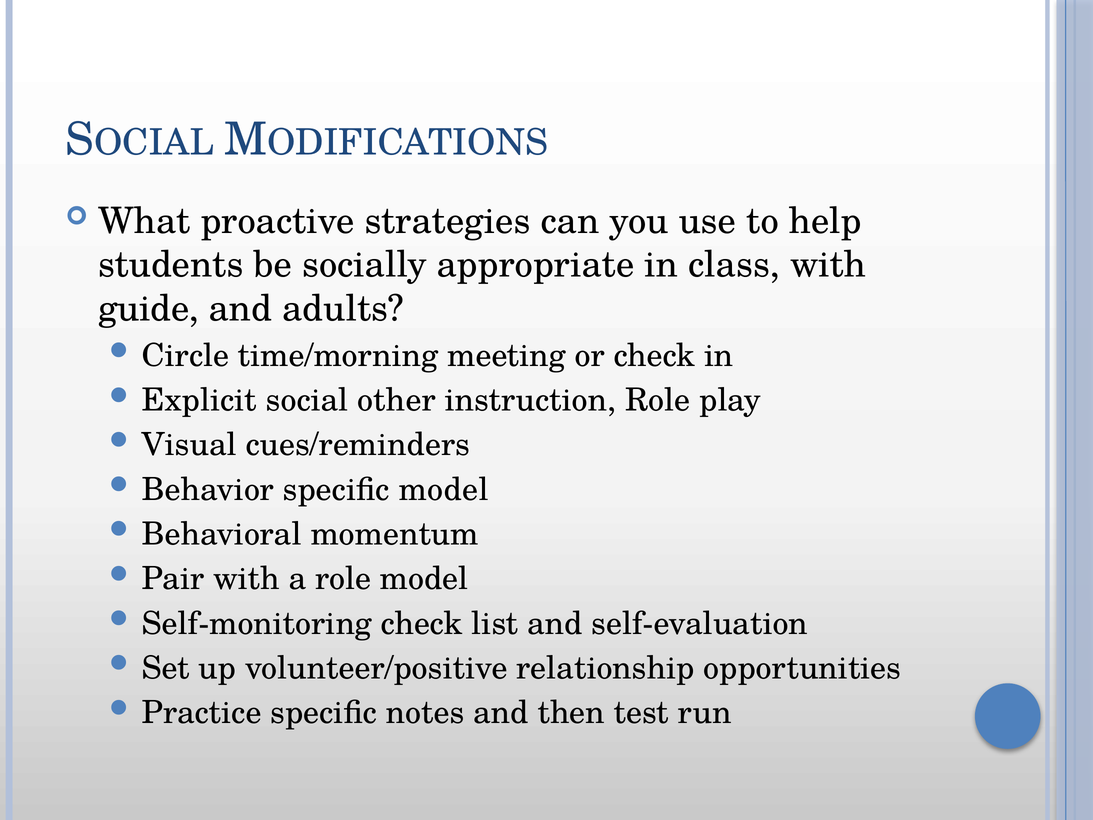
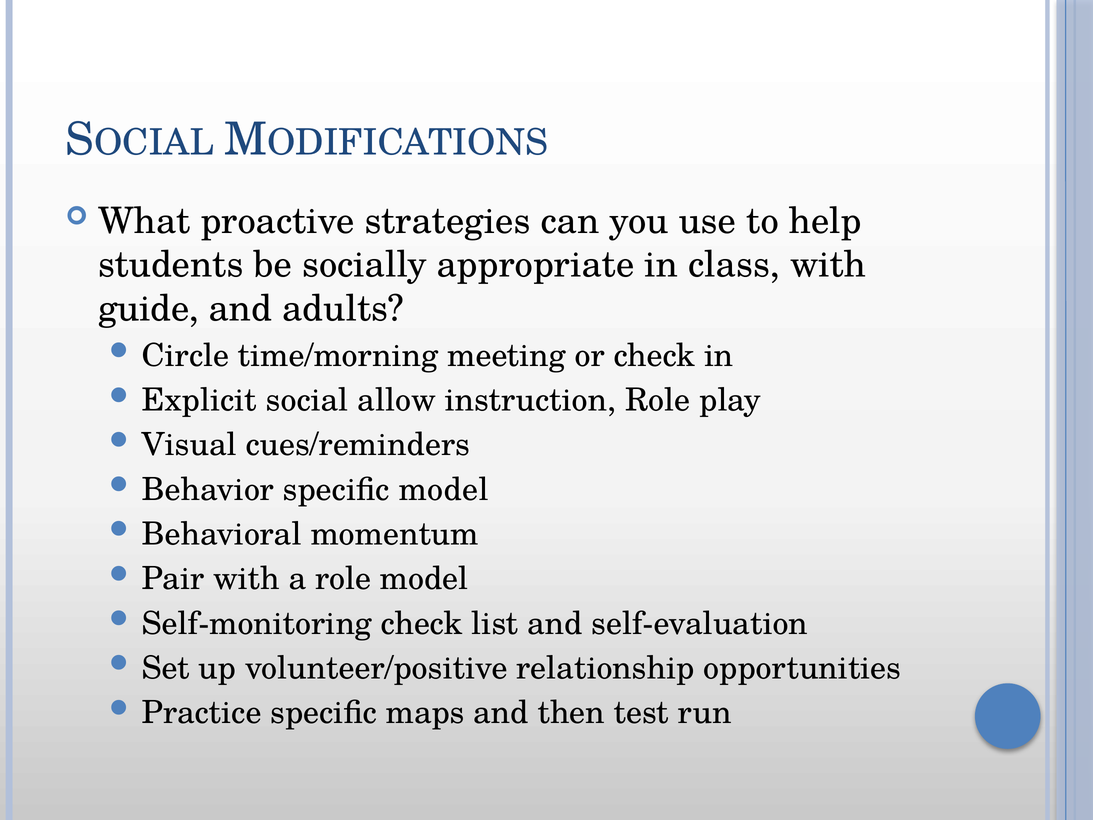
other: other -> allow
notes: notes -> maps
